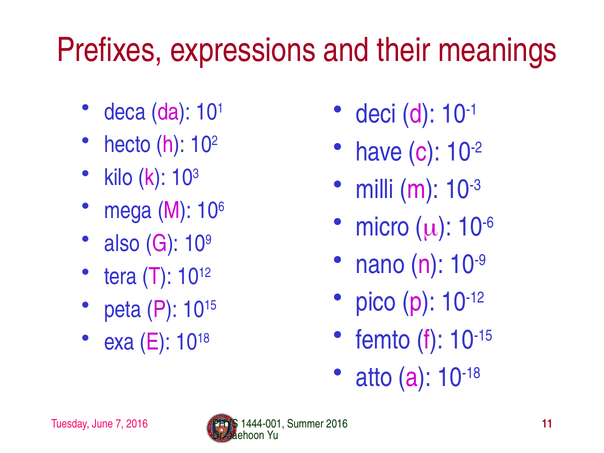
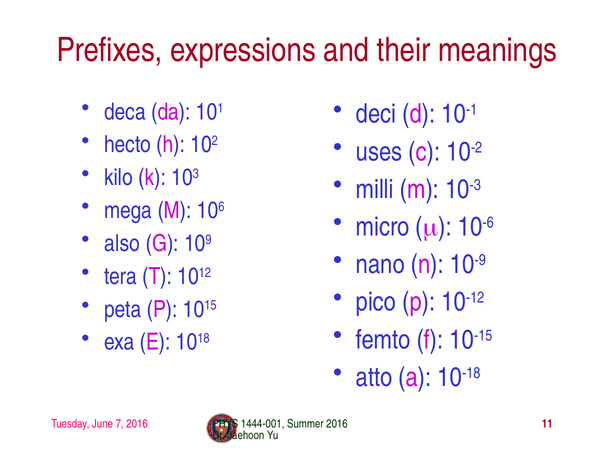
have: have -> uses
